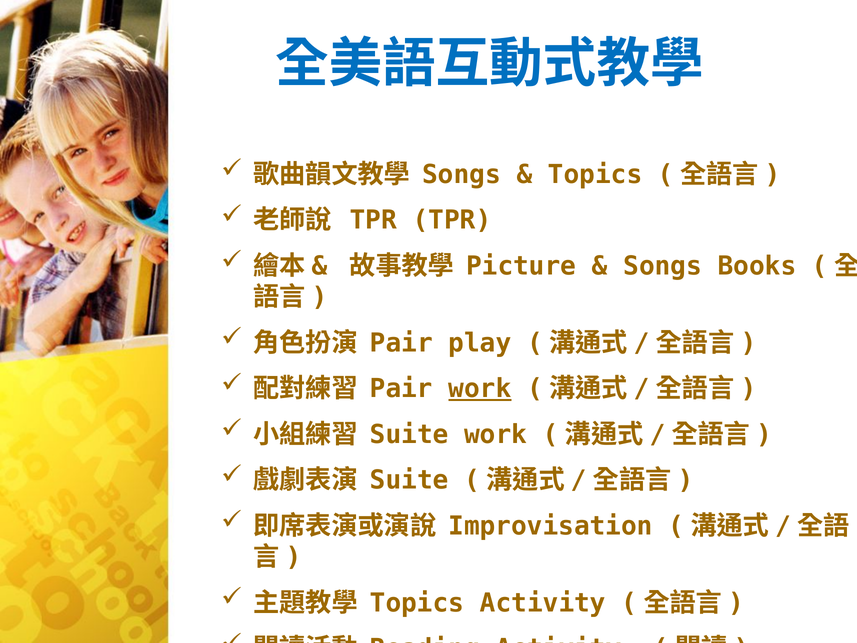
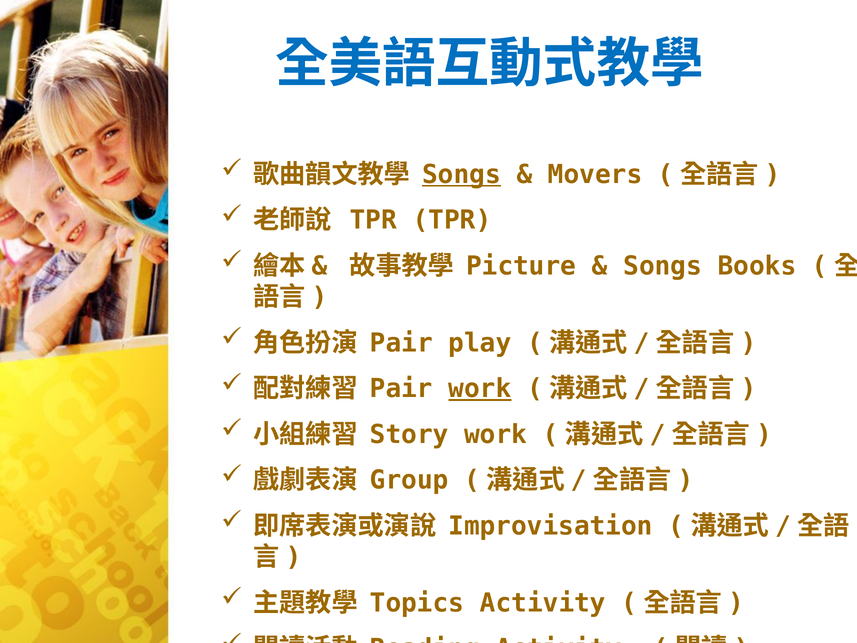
Songs at (462, 174) underline: none -> present
Topics at (595, 174): Topics -> Movers
Suite at (409, 434): Suite -> Story
Suite at (409, 480): Suite -> Group
